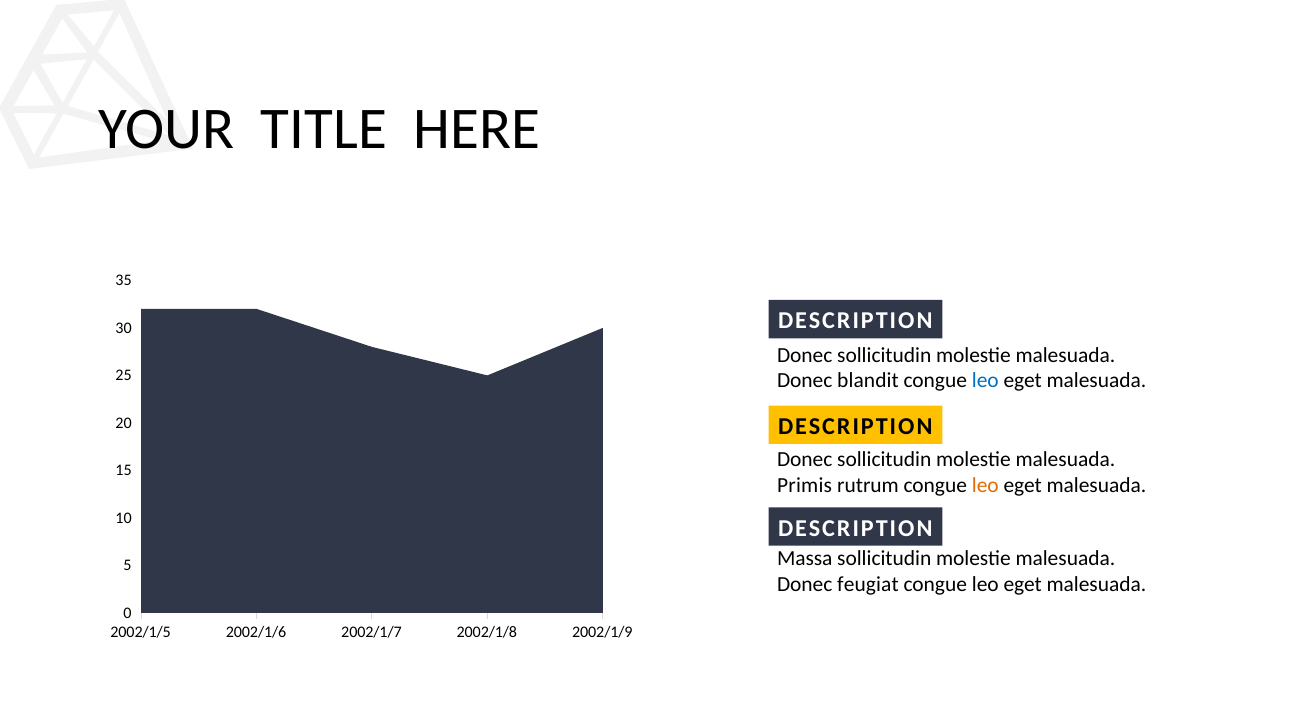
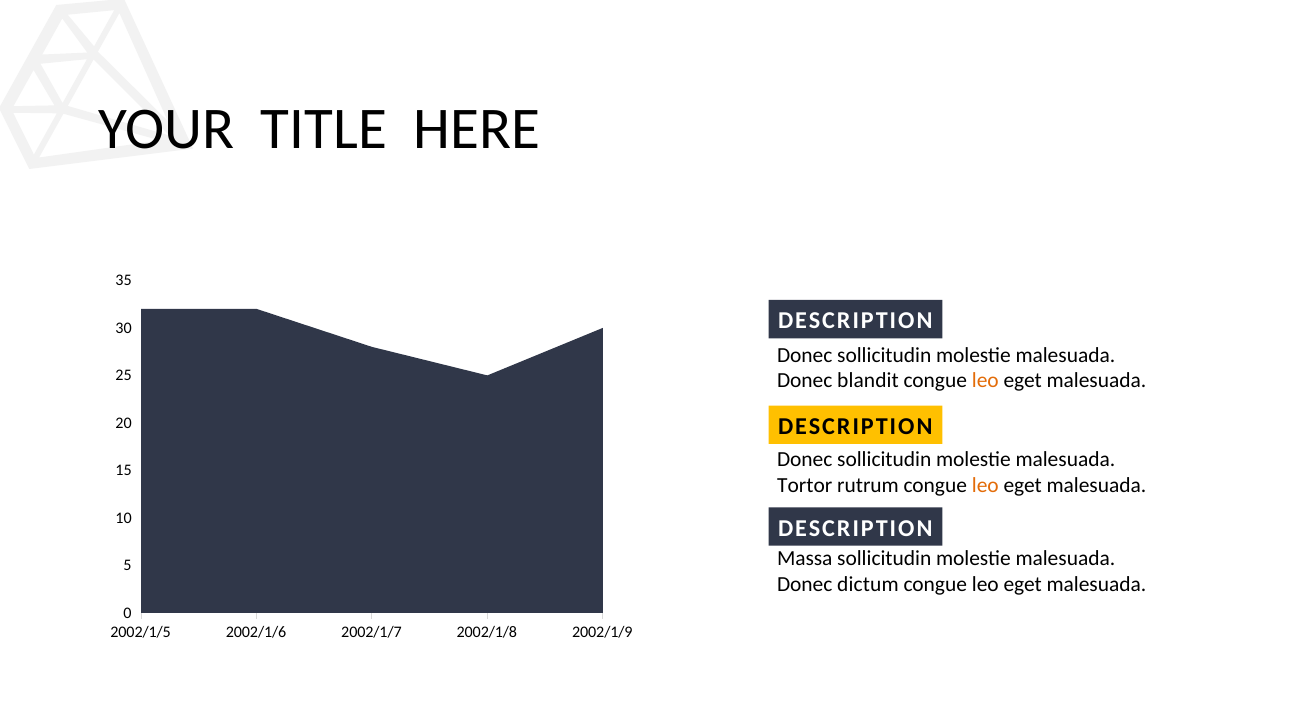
leo at (985, 381) colour: blue -> orange
Primis: Primis -> Tortor
feugiat: feugiat -> dictum
